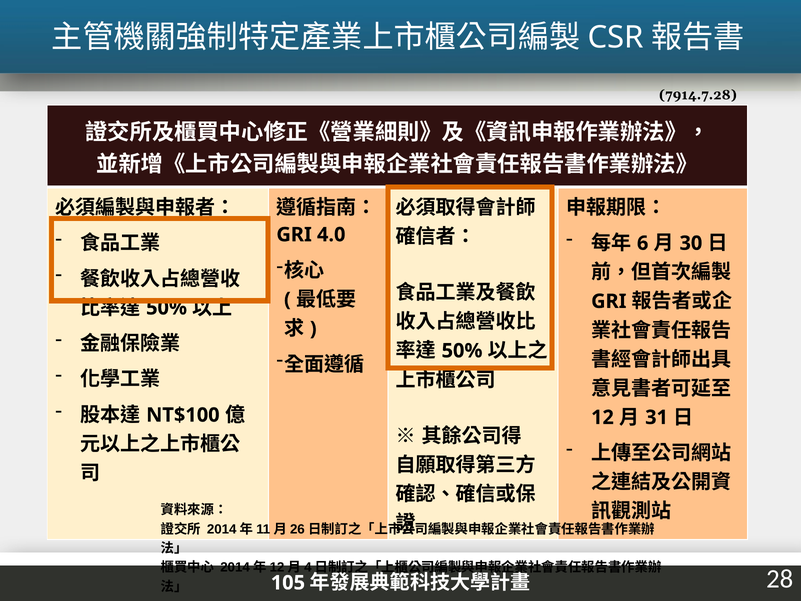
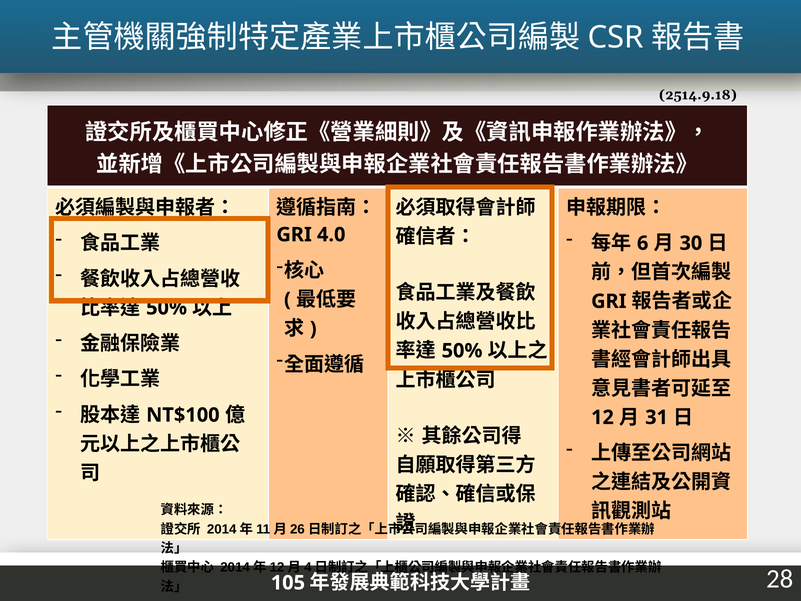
7914.7.28: 7914.7.28 -> 2514.9.18
